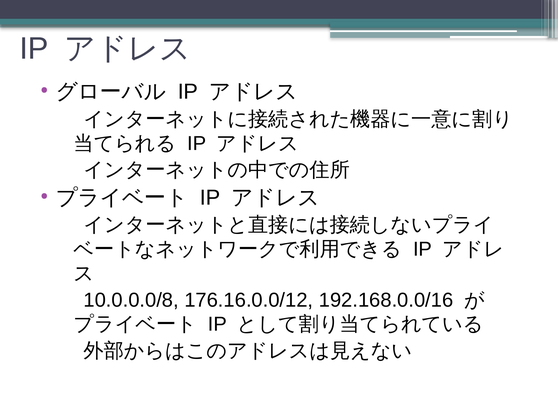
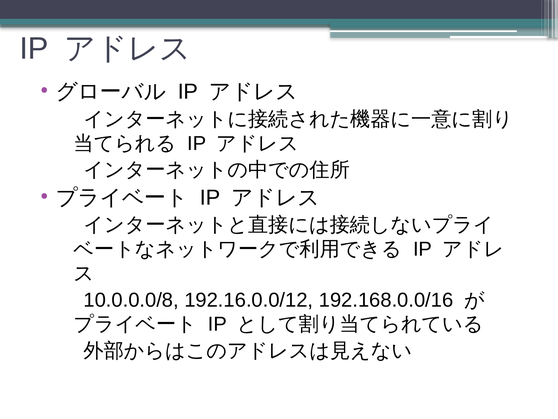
176.16.0.0/12: 176.16.0.0/12 -> 192.16.0.0/12
